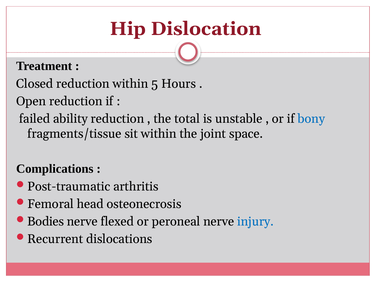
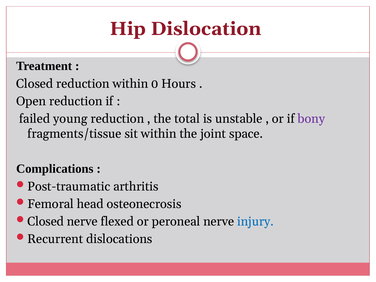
5: 5 -> 0
ability: ability -> young
bony colour: blue -> purple
Bodies at (46, 221): Bodies -> Closed
